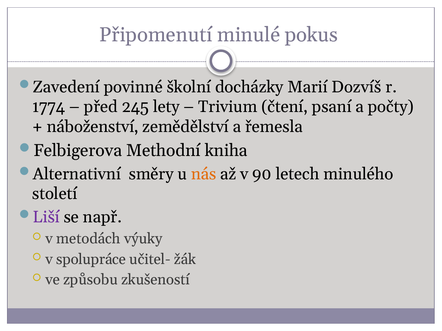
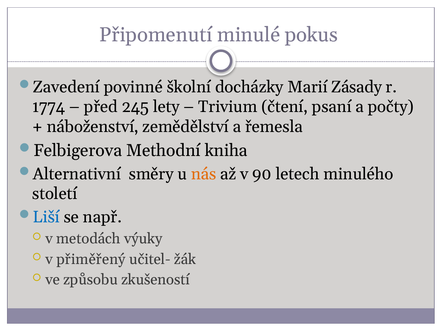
Dozvíš: Dozvíš -> Zásady
Liší colour: purple -> blue
spolupráce: spolupráce -> přiměřený
